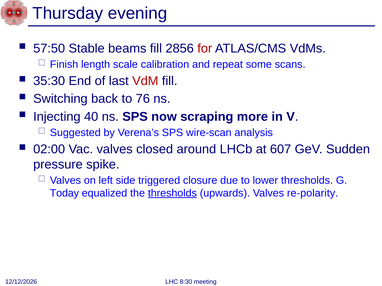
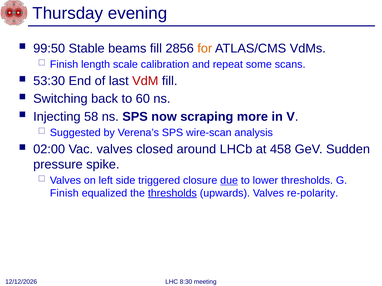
57:50: 57:50 -> 99:50
for colour: red -> orange
35:30: 35:30 -> 53:30
76: 76 -> 60
40: 40 -> 58
607: 607 -> 458
due underline: none -> present
Today at (64, 193): Today -> Finish
